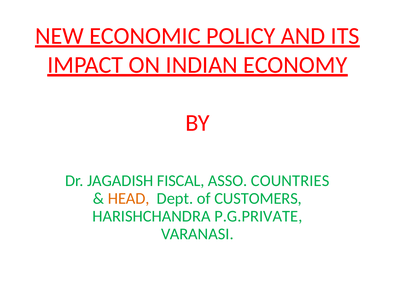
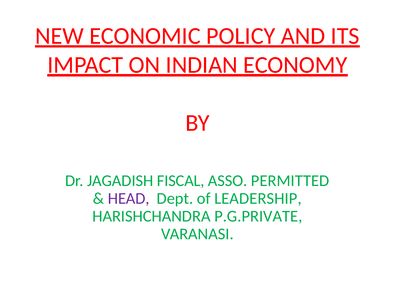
COUNTRIES: COUNTRIES -> PERMITTED
HEAD colour: orange -> purple
CUSTOMERS: CUSTOMERS -> LEADERSHIP
